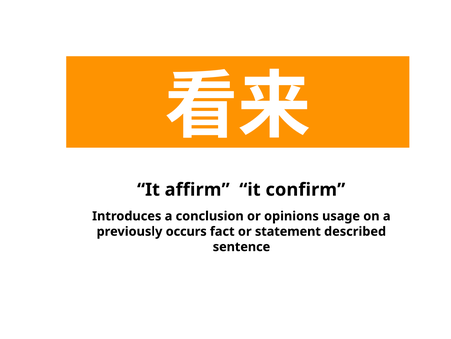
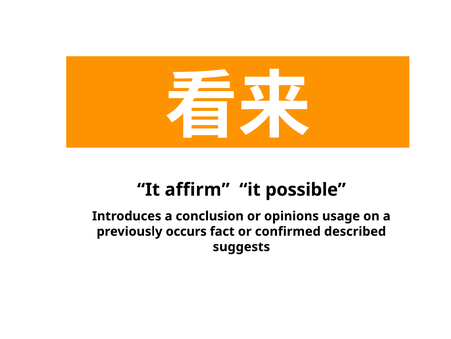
confirm: confirm -> possible
statement: statement -> confirmed
sentence: sentence -> suggests
